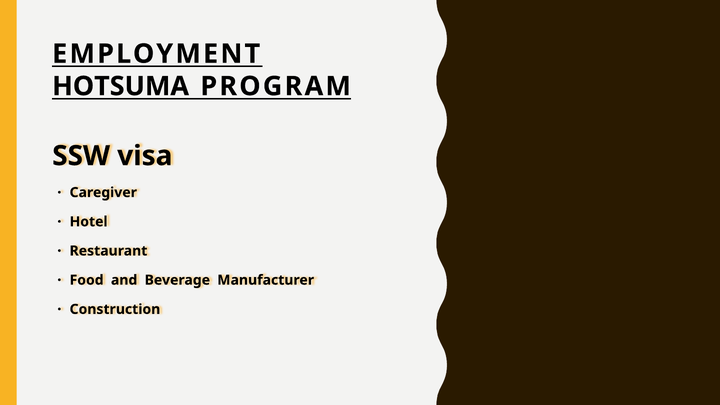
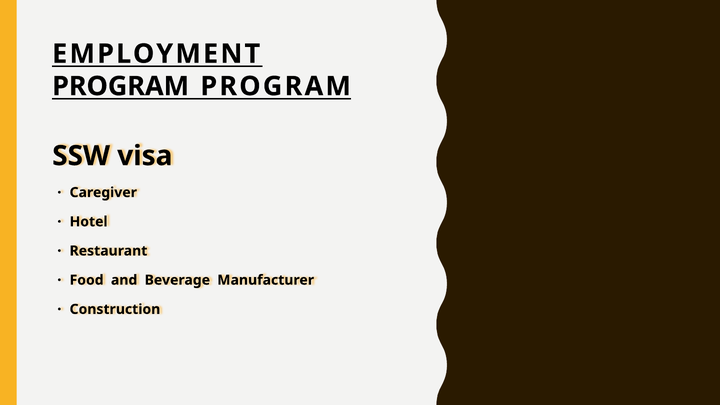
HOTSUMA at (121, 86): HOTSUMA -> PROGRAM
